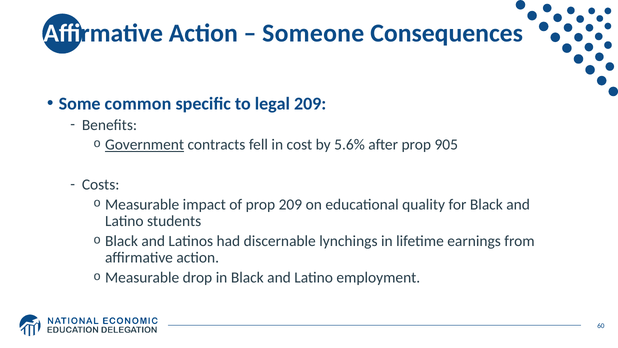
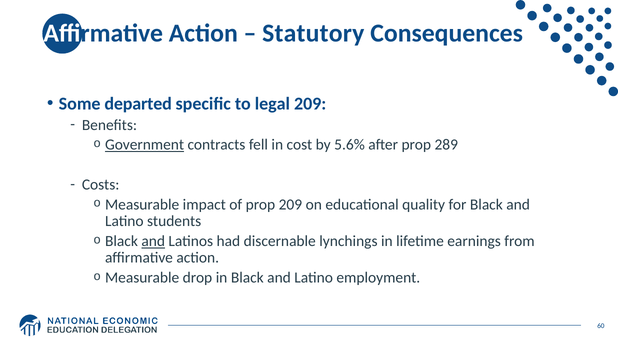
Someone: Someone -> Statutory
common: common -> departed
905: 905 -> 289
and at (153, 241) underline: none -> present
